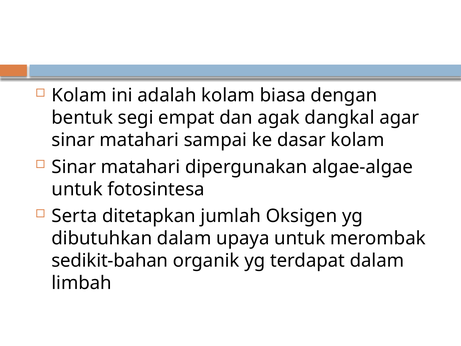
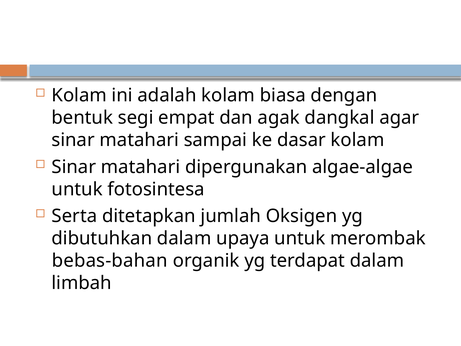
sedikit-bahan: sedikit-bahan -> bebas-bahan
